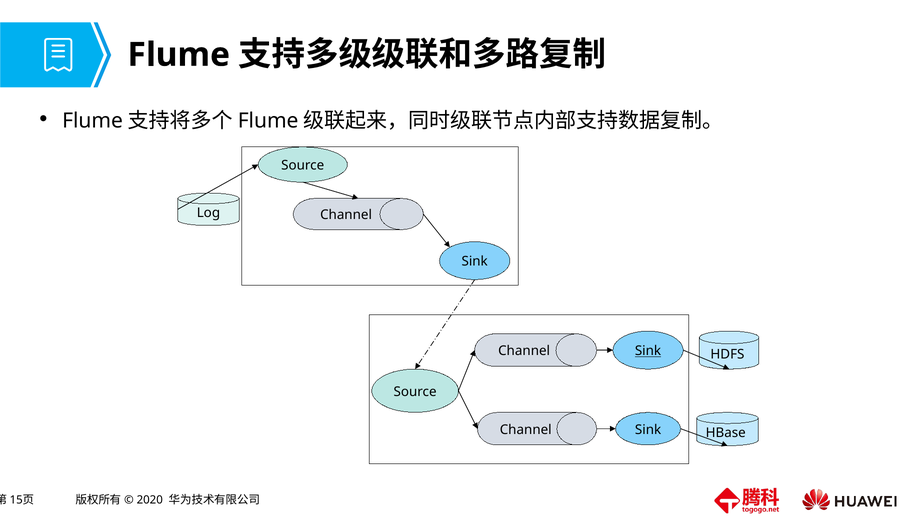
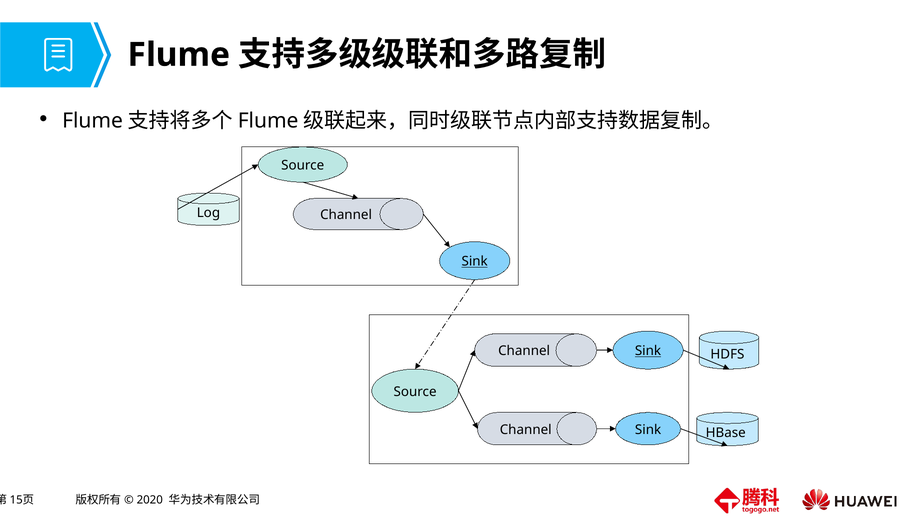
Sink at (475, 261) underline: none -> present
